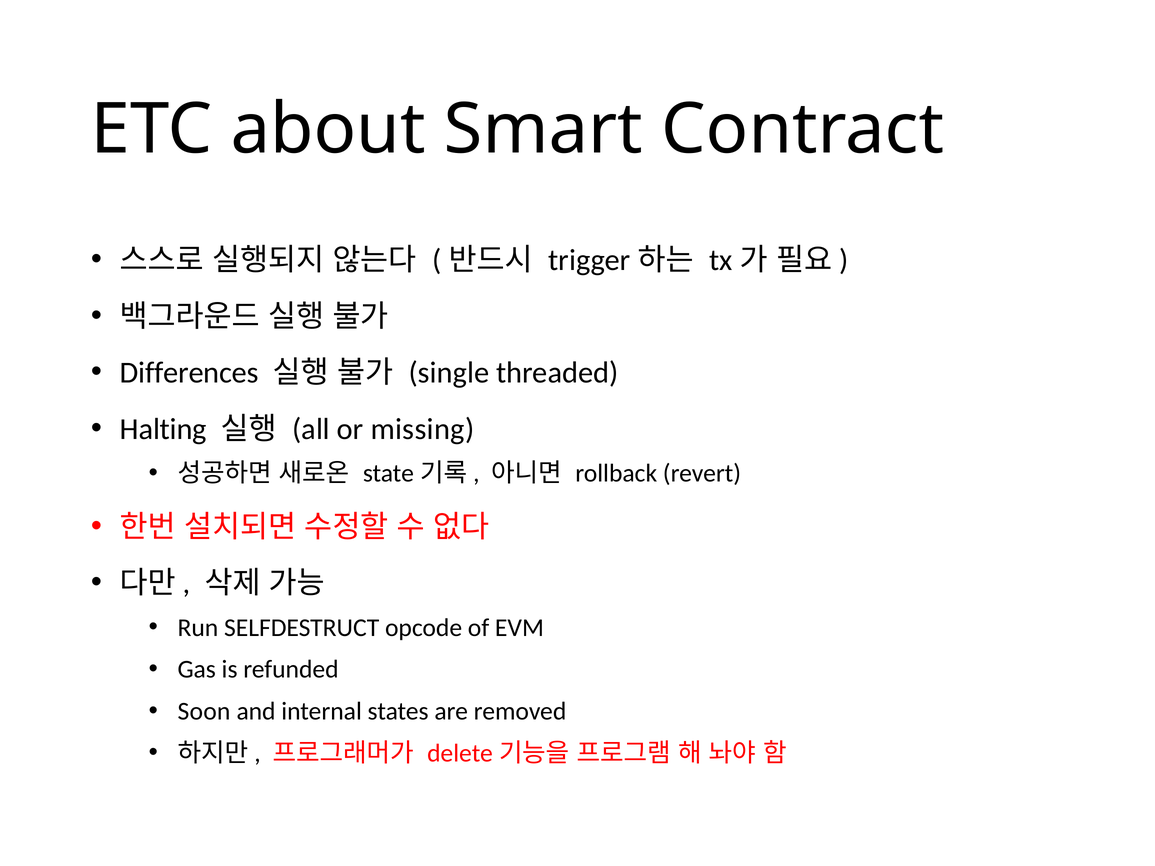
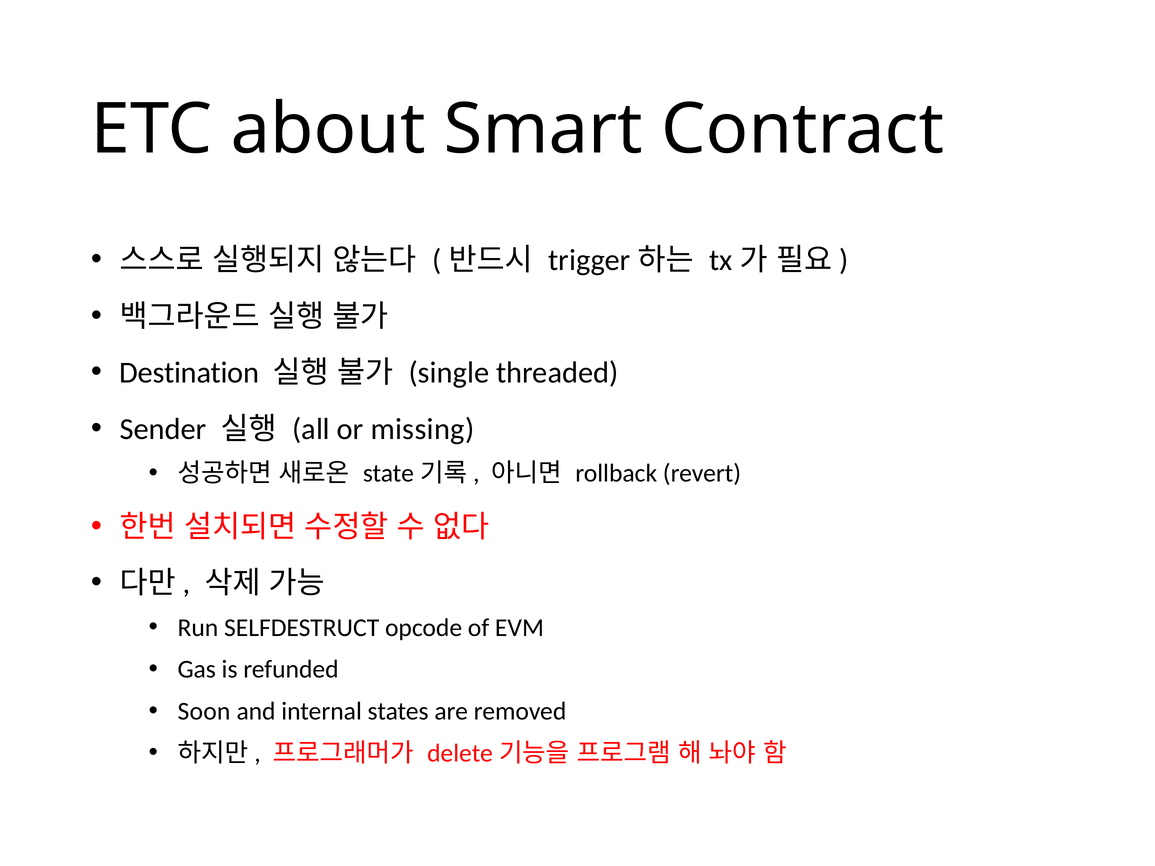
Differences: Differences -> Destination
Halting: Halting -> Sender
